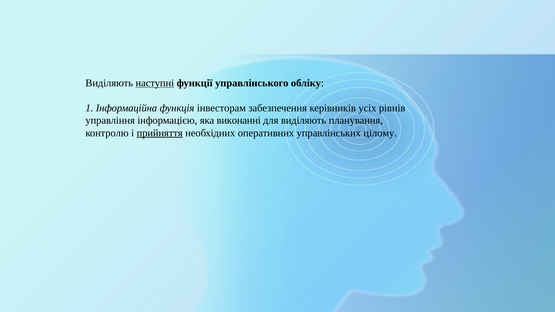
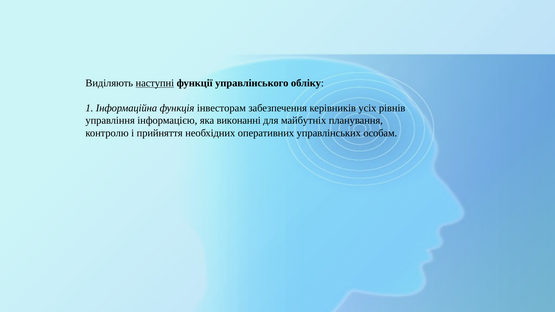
для виділяють: виділяють -> майбутніх
прийняття underline: present -> none
цілому: цілому -> особам
